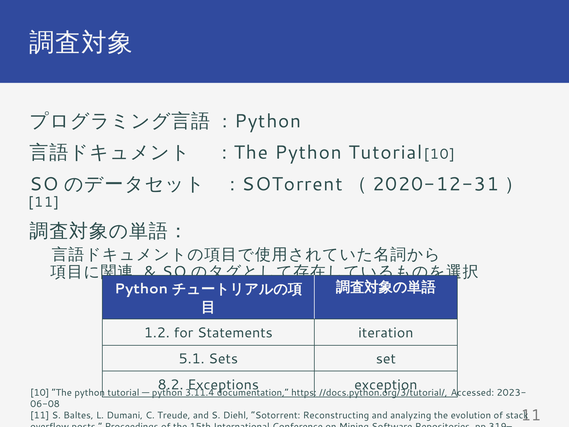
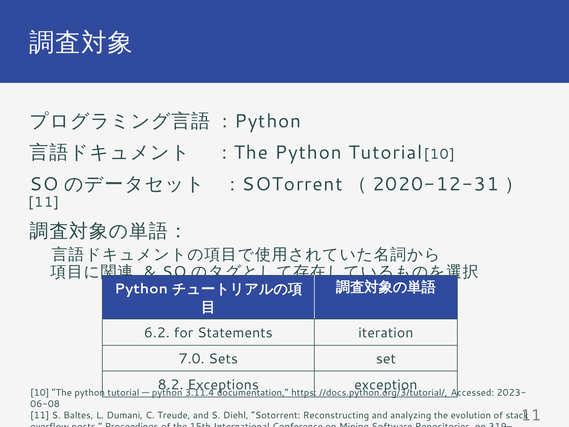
1.2: 1.2 -> 6.2
5.1: 5.1 -> 7.0
